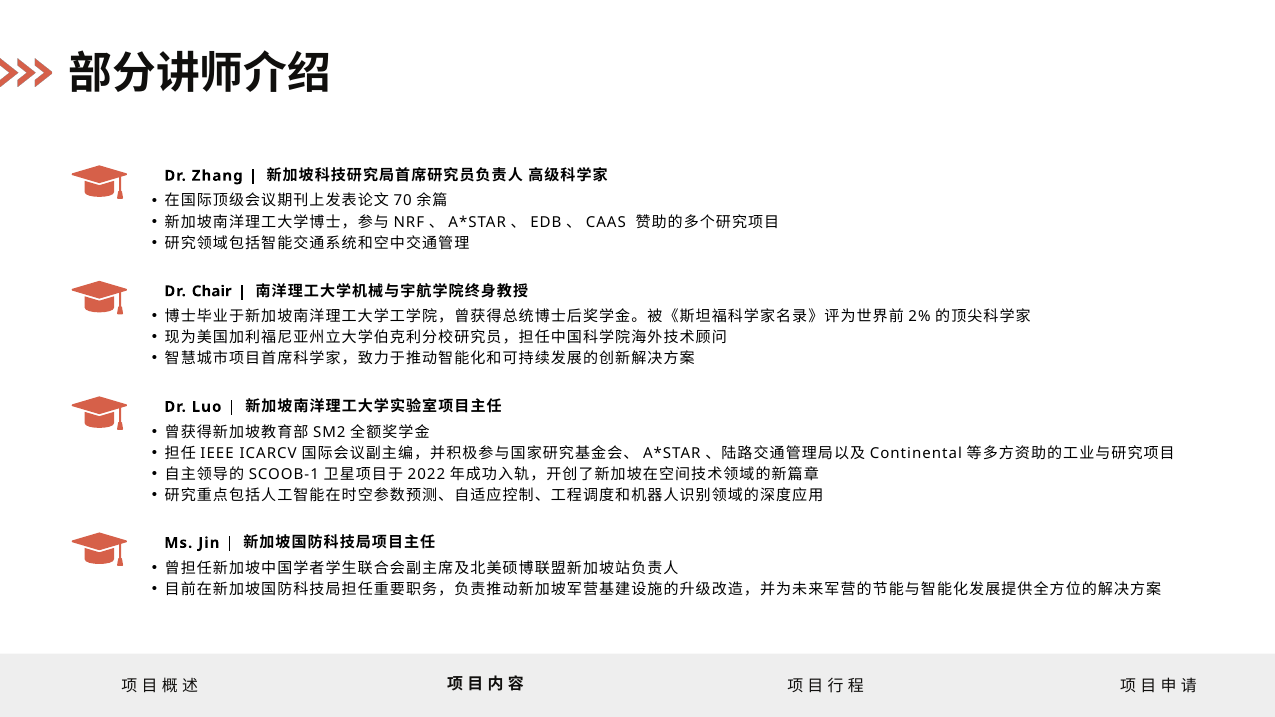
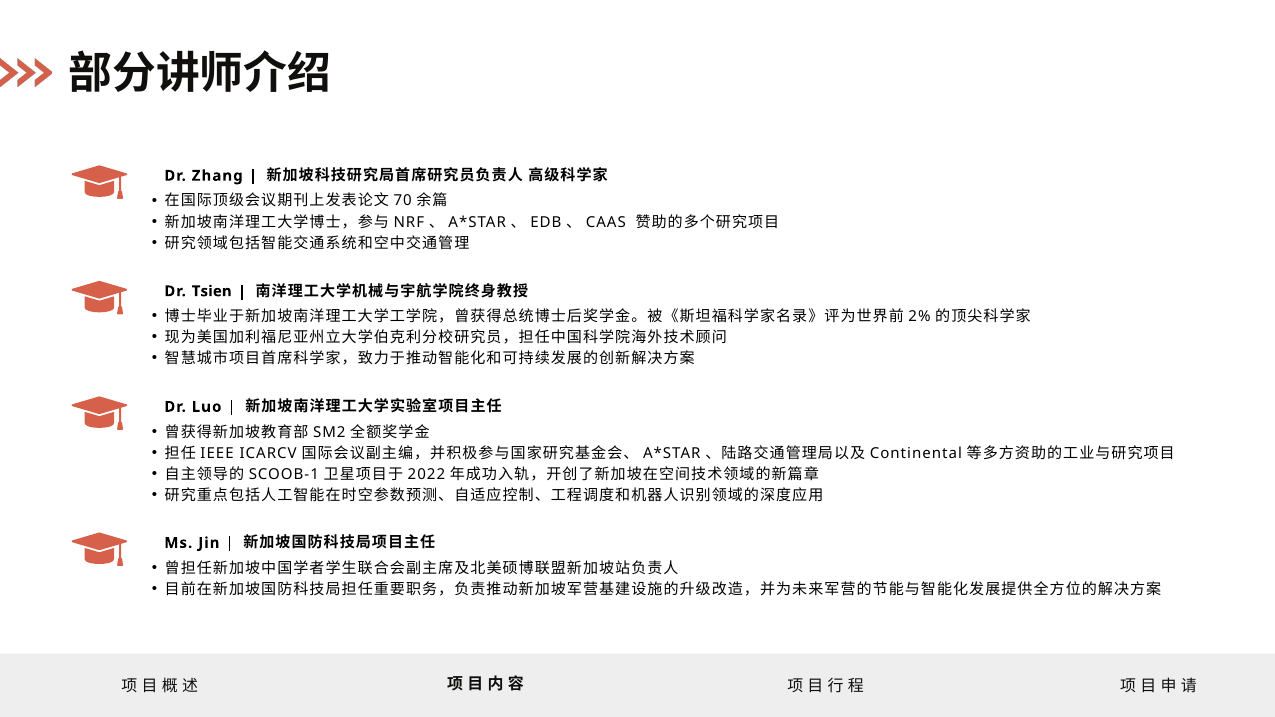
Chair: Chair -> Tsien
